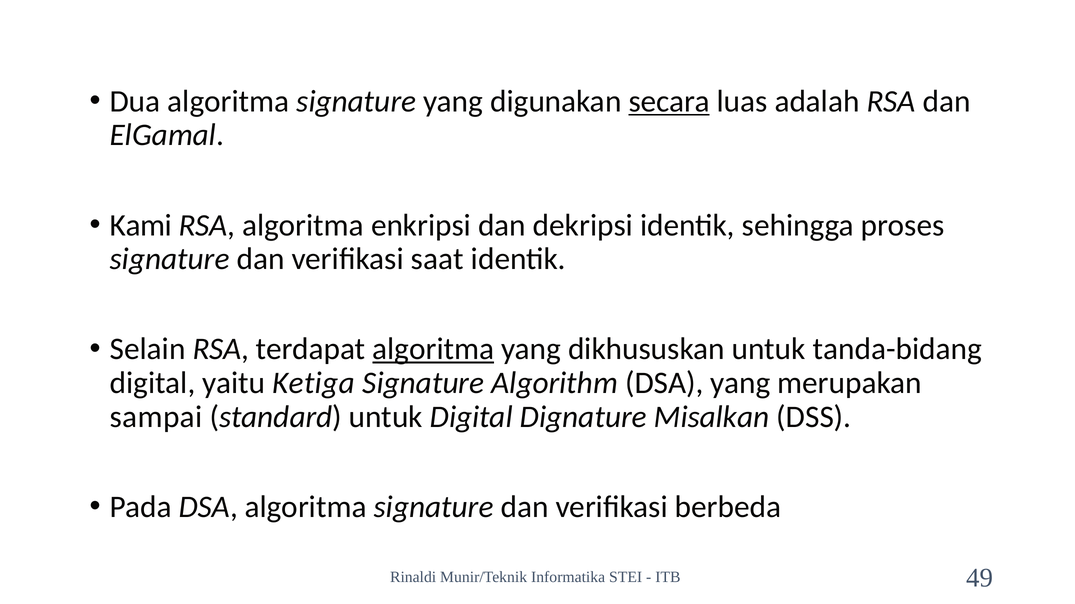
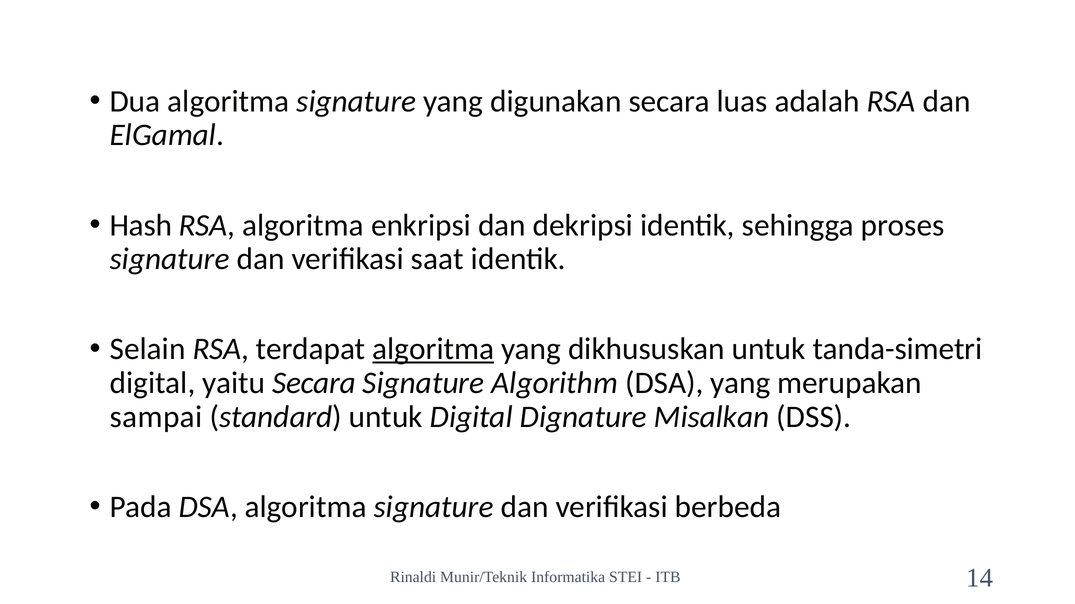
secara at (669, 101) underline: present -> none
Kami: Kami -> Hash
tanda-bidang: tanda-bidang -> tanda-simetri
yaitu Ketiga: Ketiga -> Secara
49: 49 -> 14
